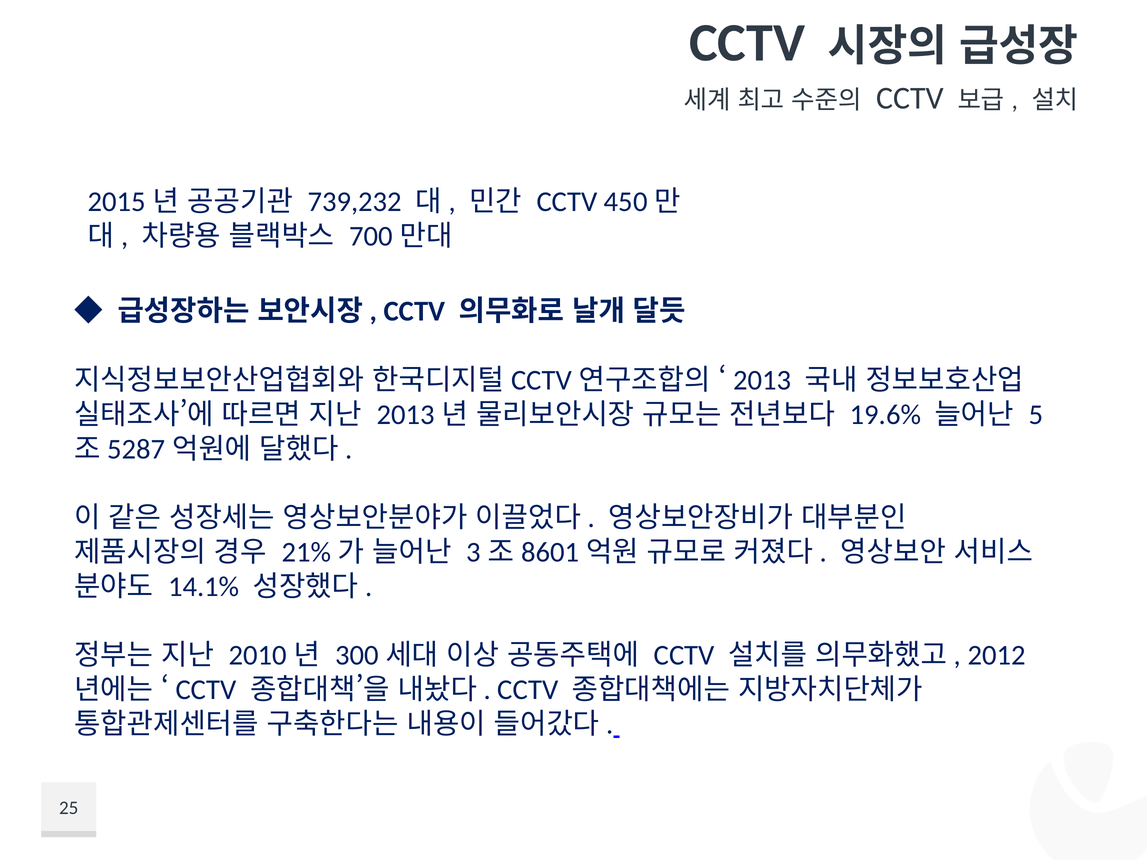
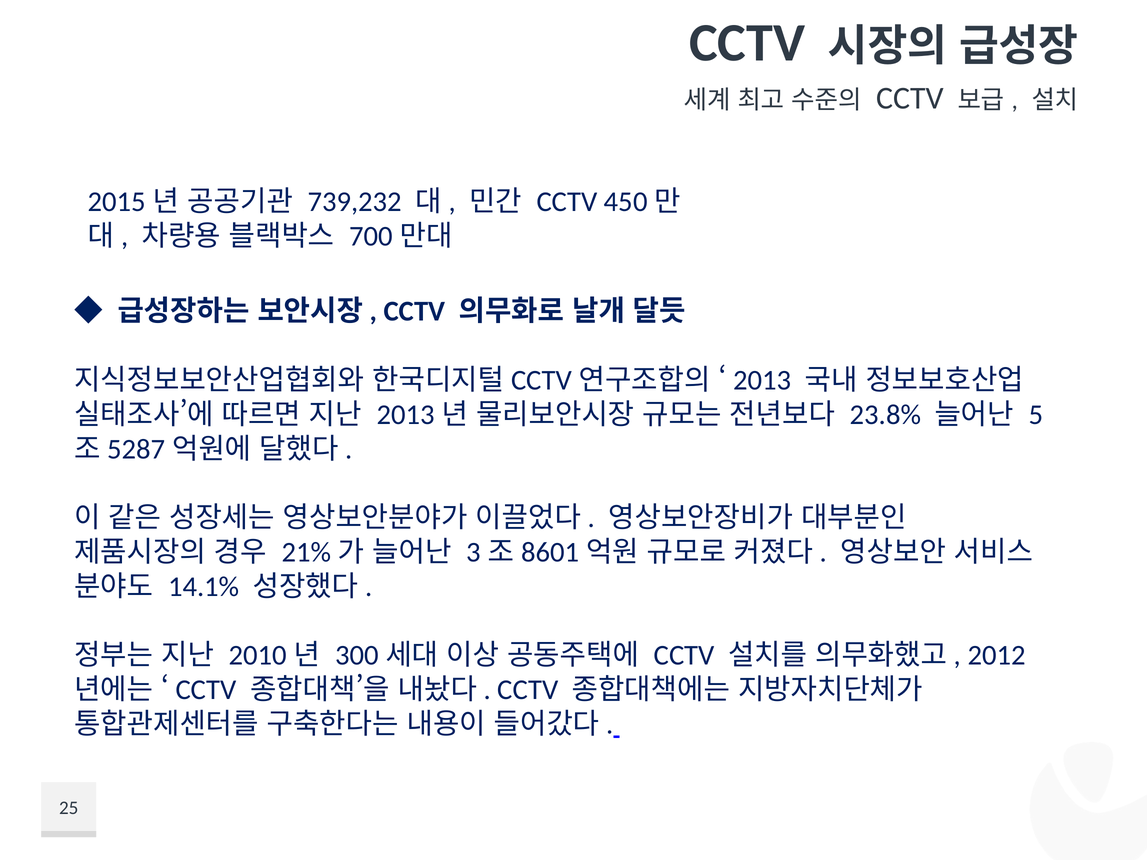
19.6%: 19.6% -> 23.8%
